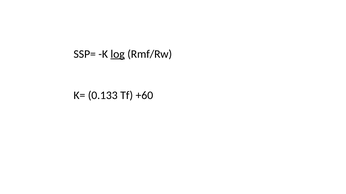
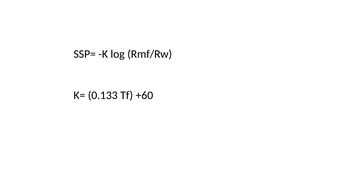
log underline: present -> none
